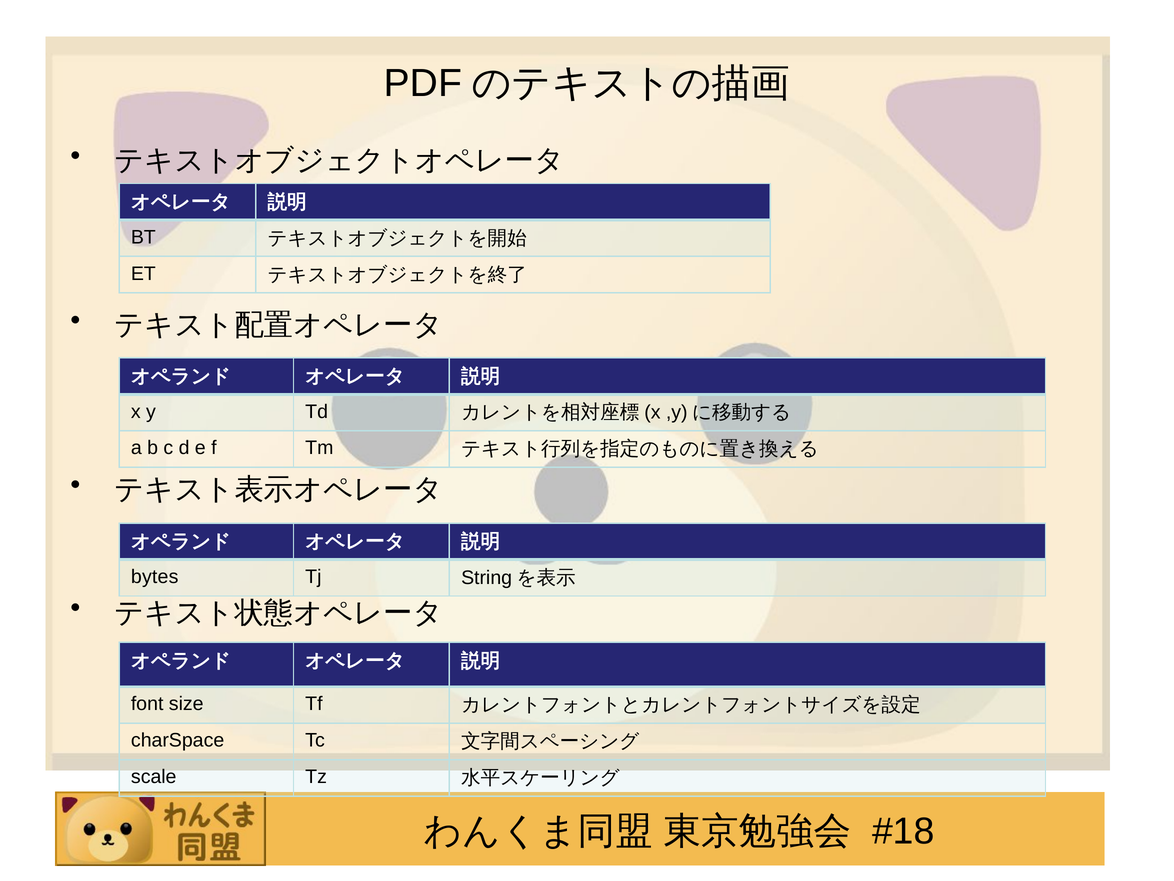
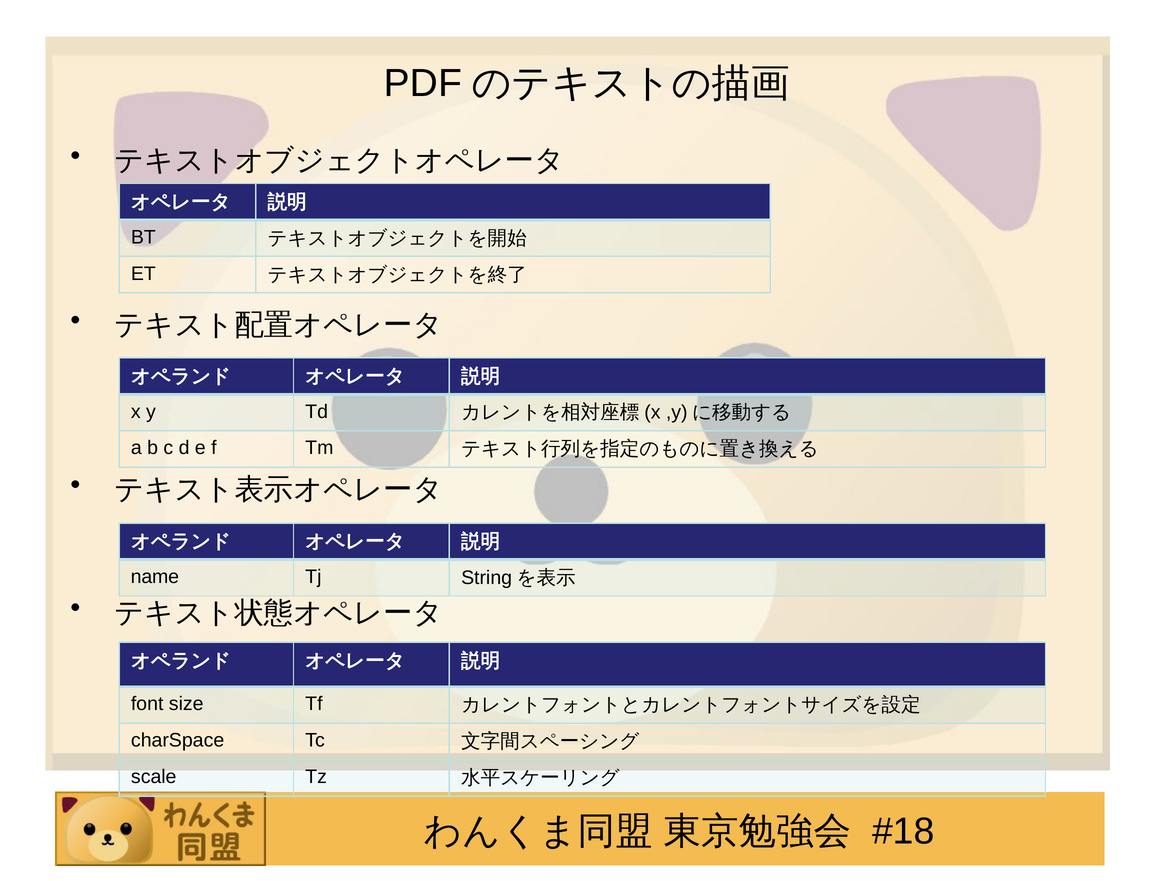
bytes: bytes -> name
